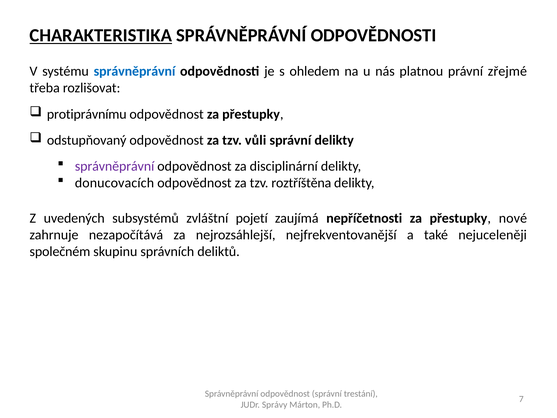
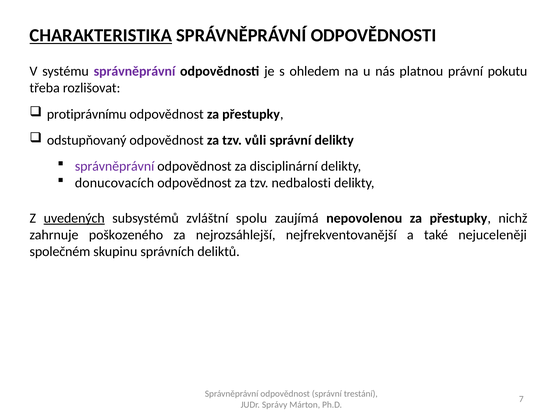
správněprávní at (135, 71) colour: blue -> purple
zřejmé: zřejmé -> pokutu
roztříštěna: roztříštěna -> nedbalosti
uvedených underline: none -> present
pojetí: pojetí -> spolu
nepříčetnosti: nepříčetnosti -> nepovolenou
nové: nové -> nichž
nezapočítává: nezapočítává -> poškozeného
